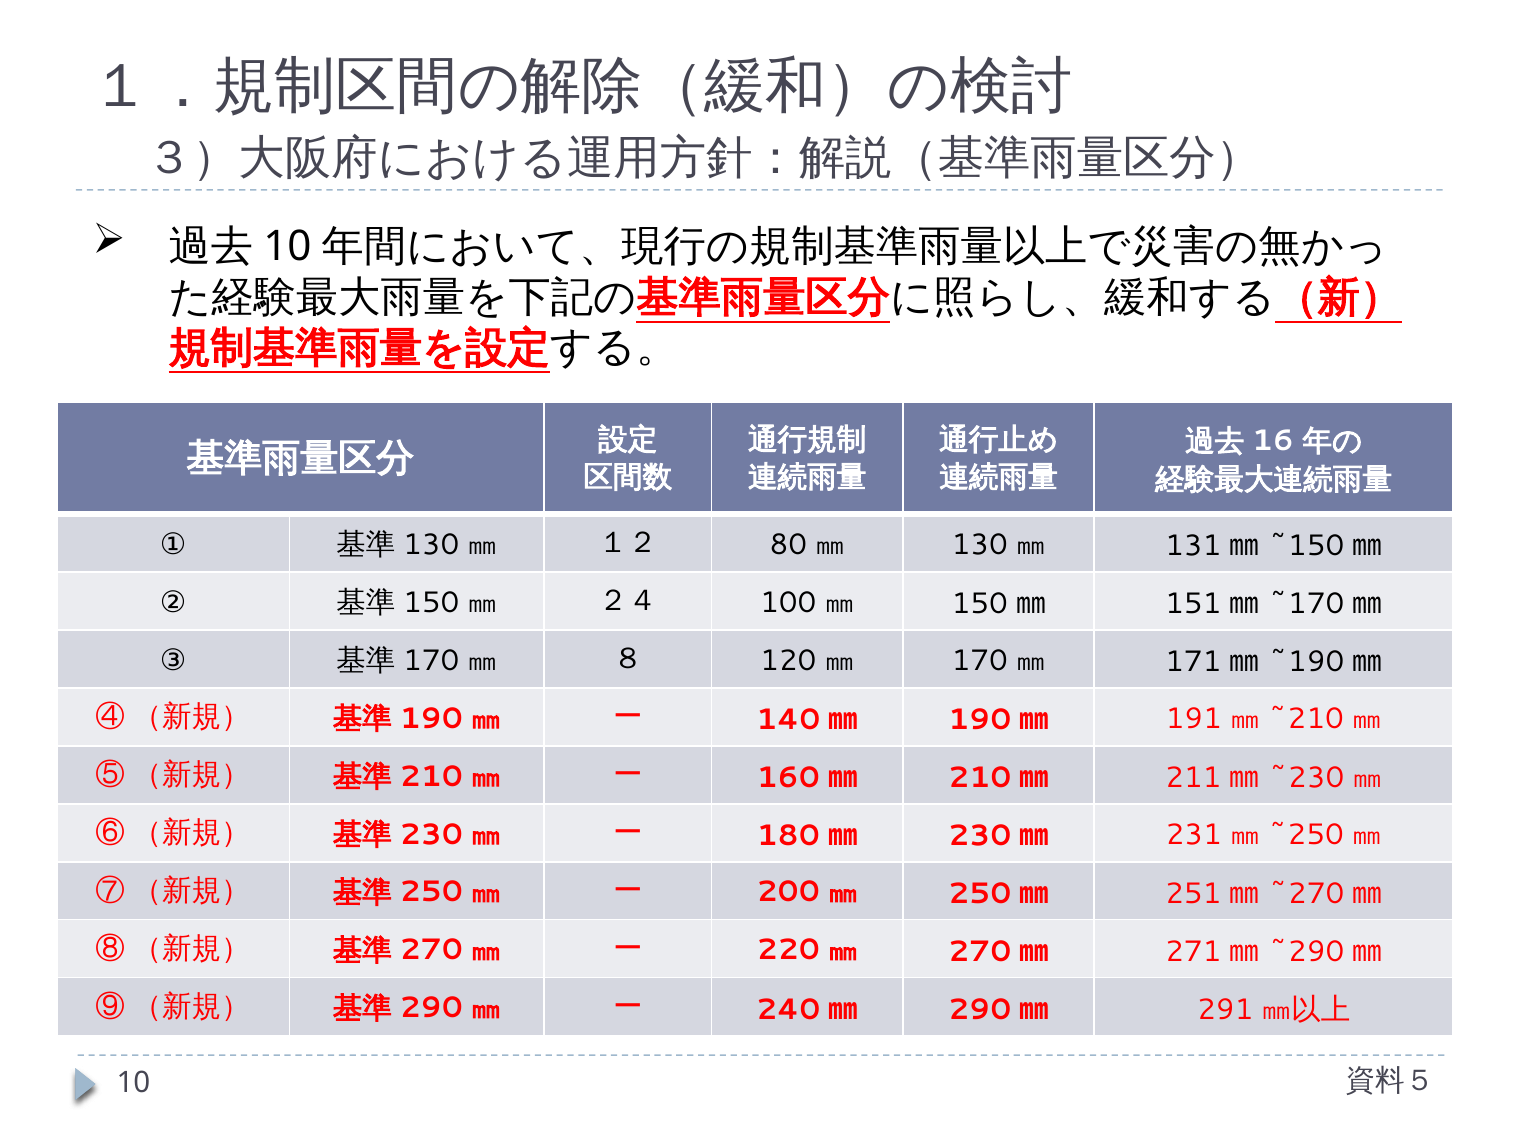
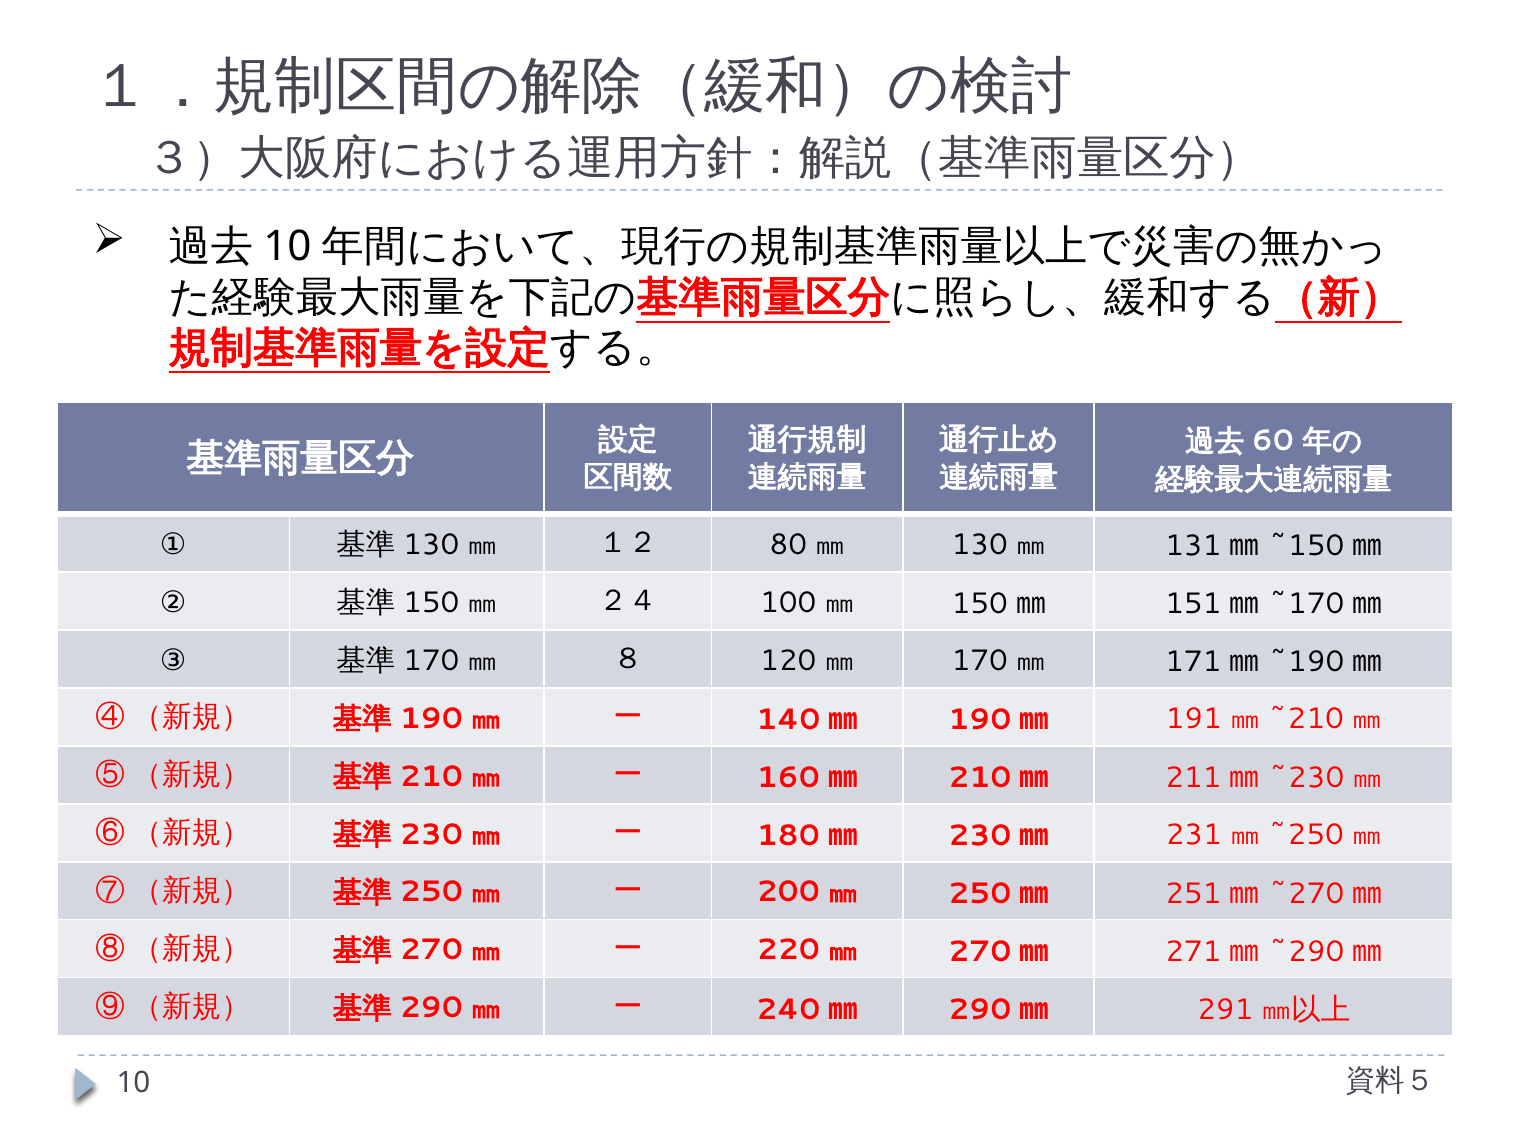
16: 16 -> 60
